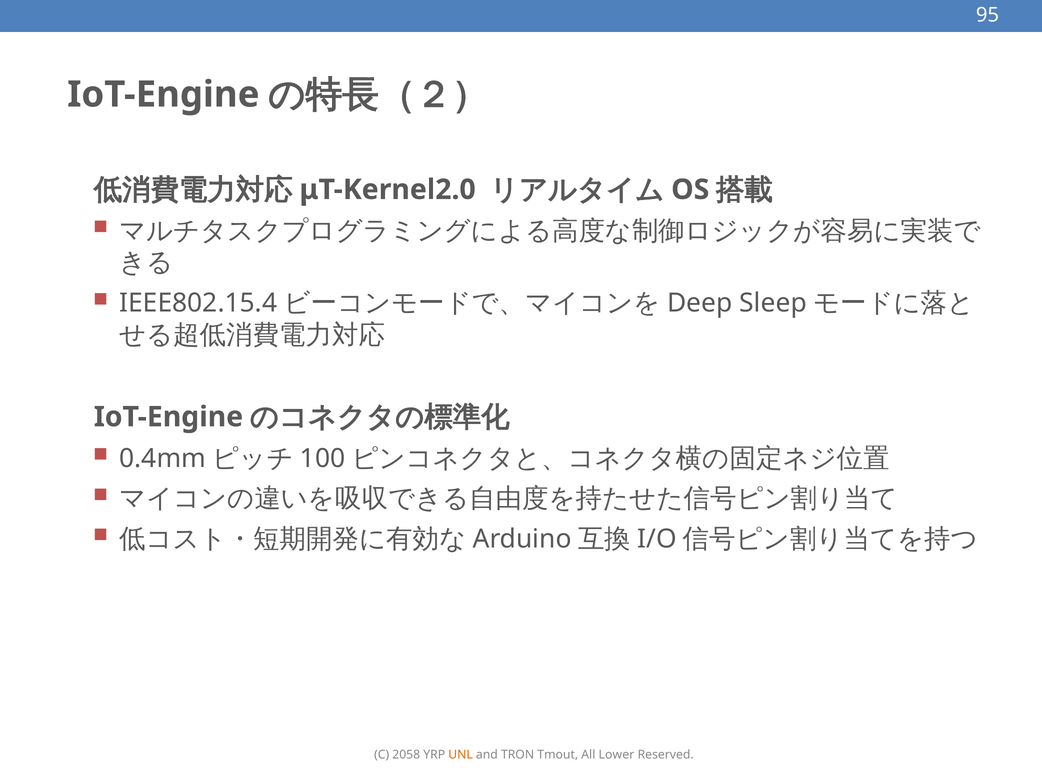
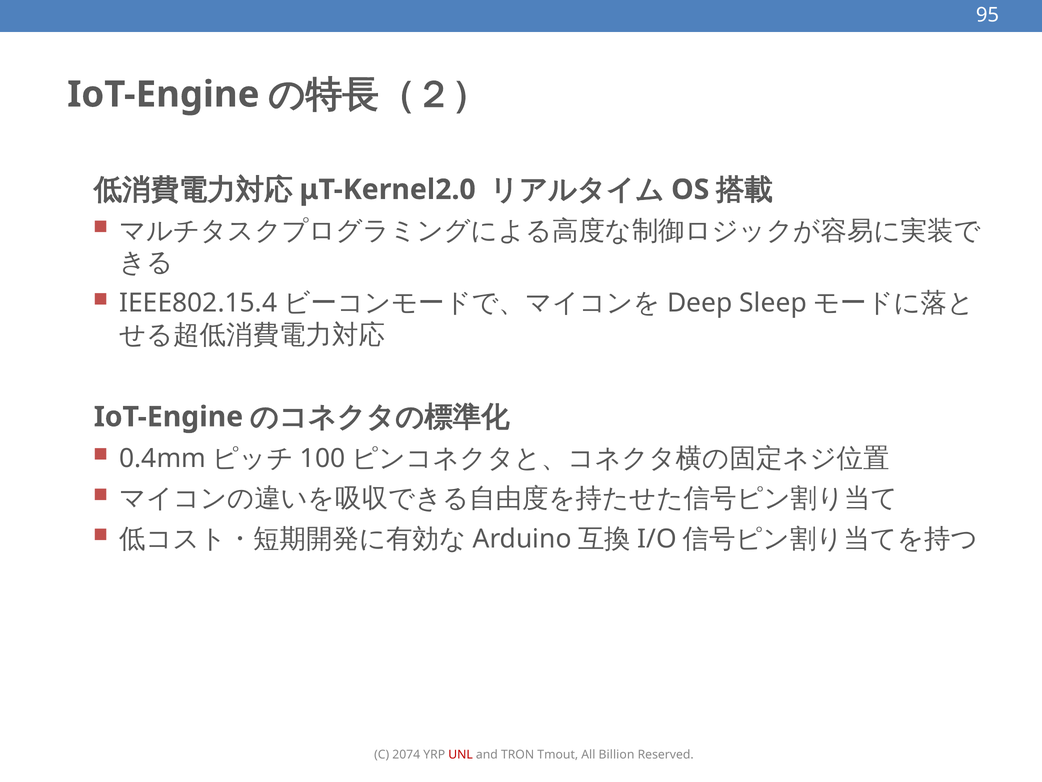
2058: 2058 -> 2074
UNL colour: orange -> red
Lower: Lower -> Billion
